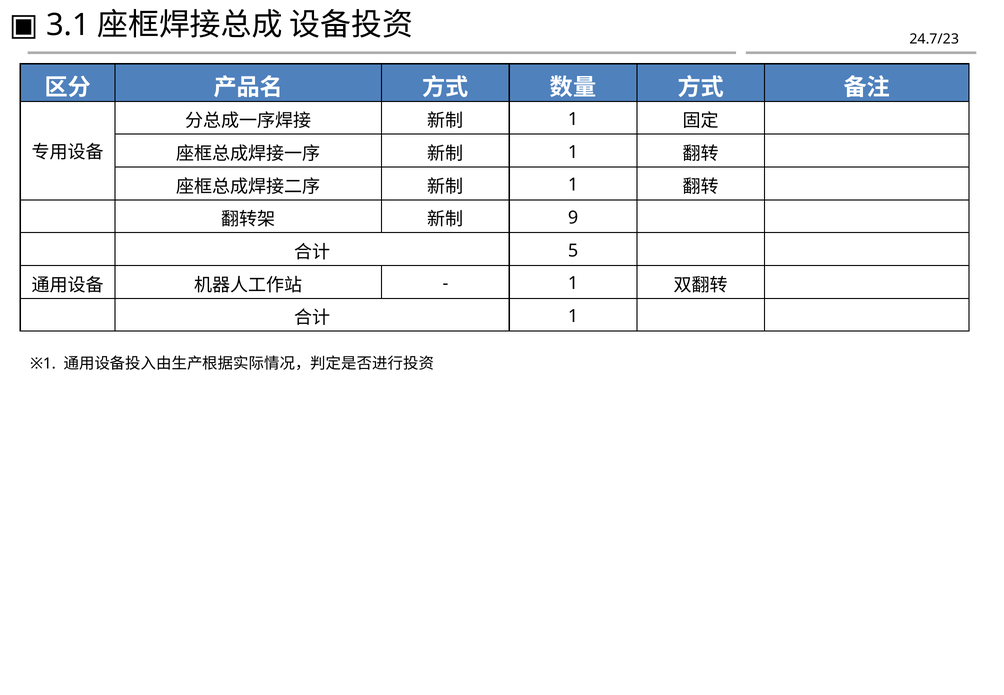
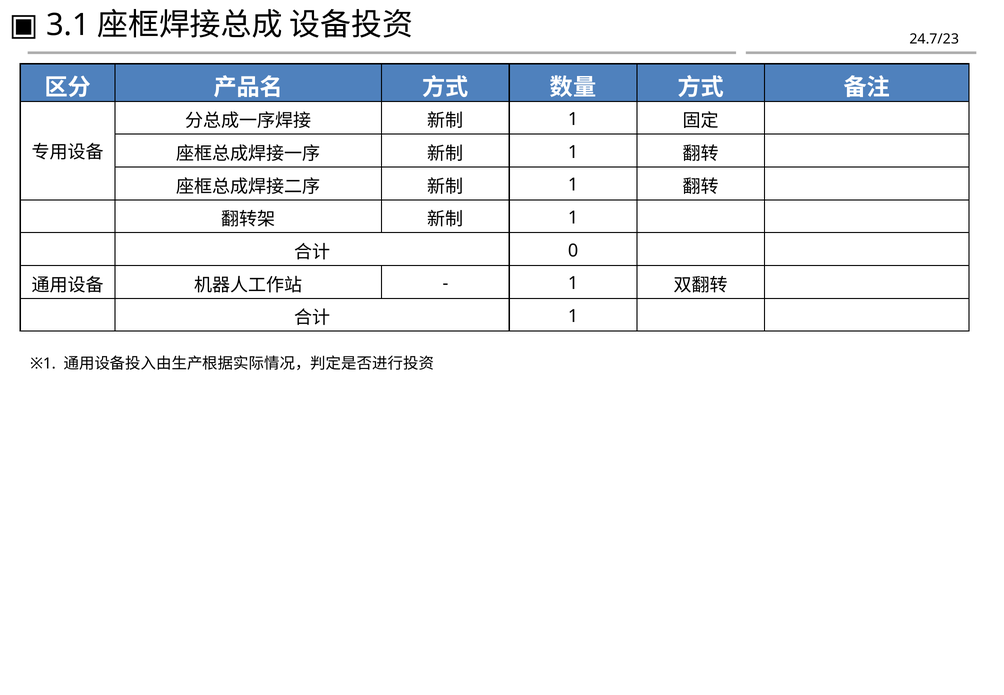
9 at (573, 218): 9 -> 1
5: 5 -> 0
